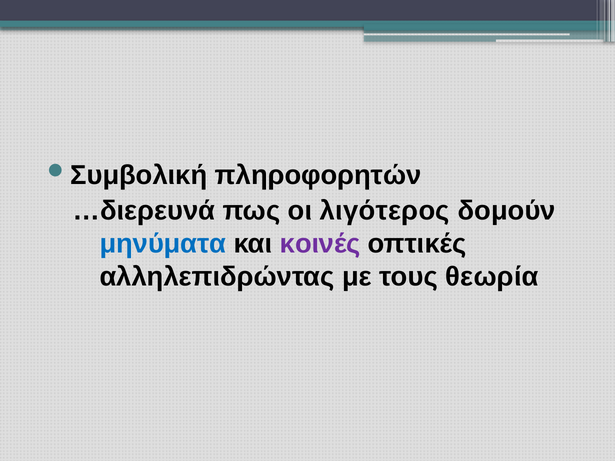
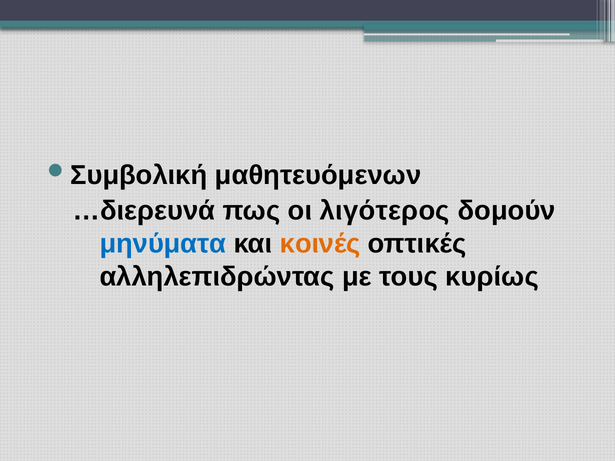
πληροφορητών: πληροφορητών -> μαθητευόμενων
κοινές colour: purple -> orange
θεωρία: θεωρία -> κυρίως
